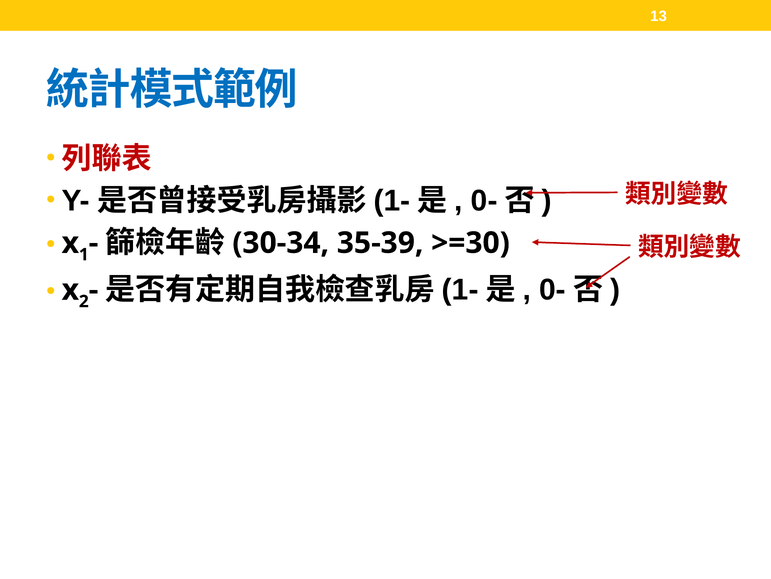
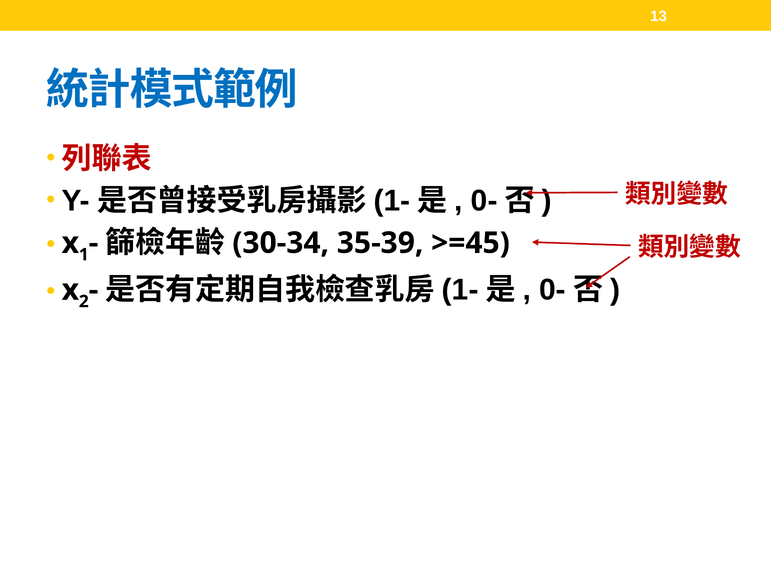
>=30: >=30 -> >=45
